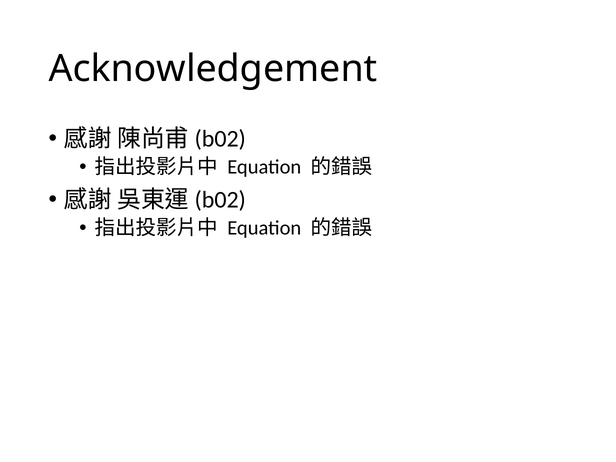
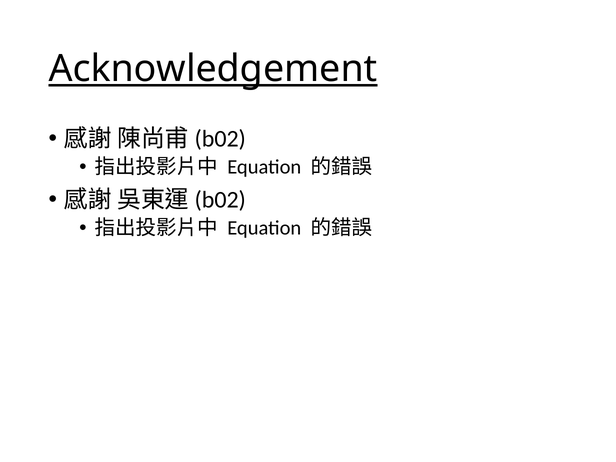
Acknowledgement underline: none -> present
